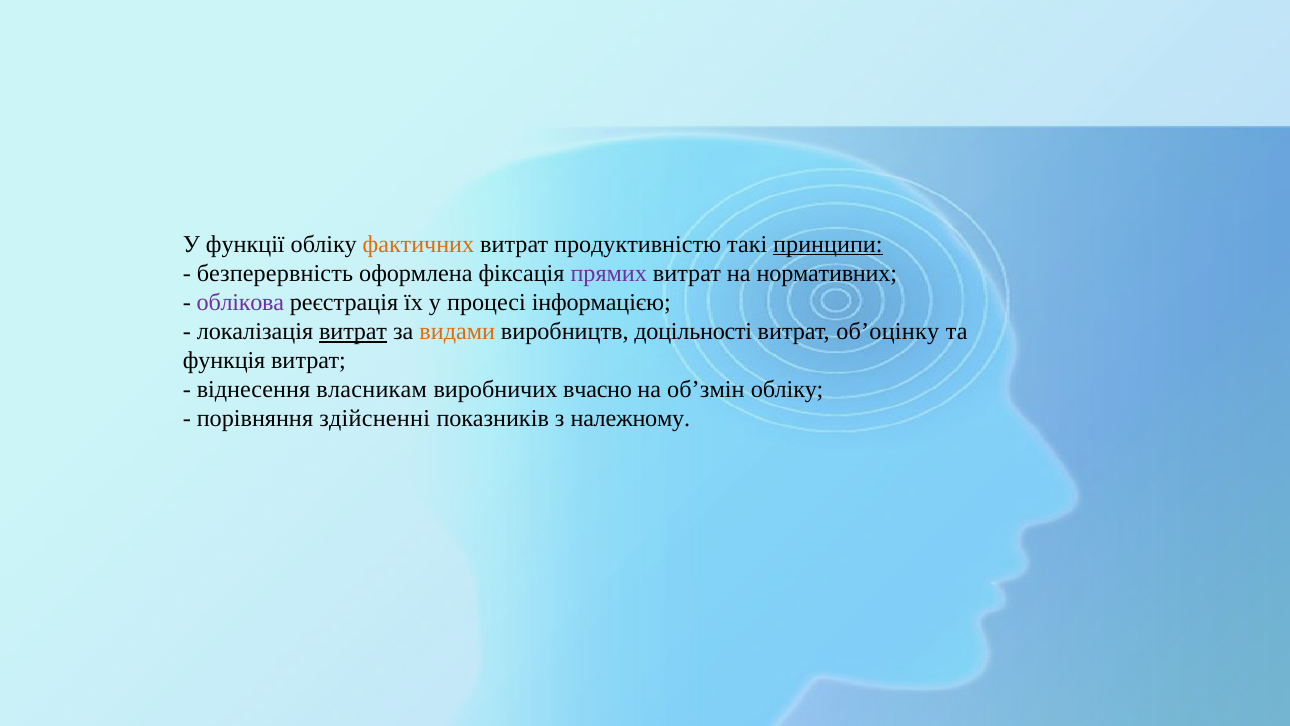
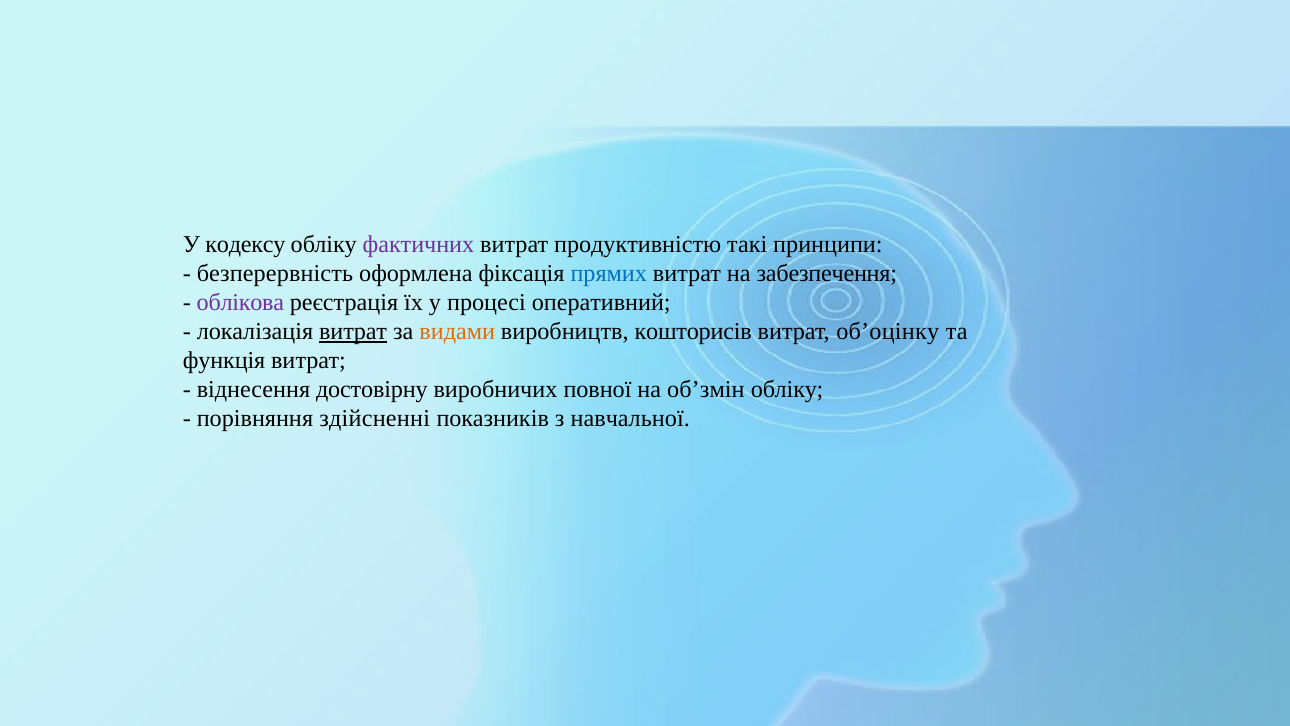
функції: функції -> кодексу
фактичних colour: orange -> purple
принципи underline: present -> none
прямих colour: purple -> blue
нормативних: нормативних -> забезпечення
інформацією: інформацією -> оперативний
доцільності: доцільності -> кошторисів
власникам: власникам -> достовірну
вчасно: вчасно -> повної
належному: належному -> навчальної
